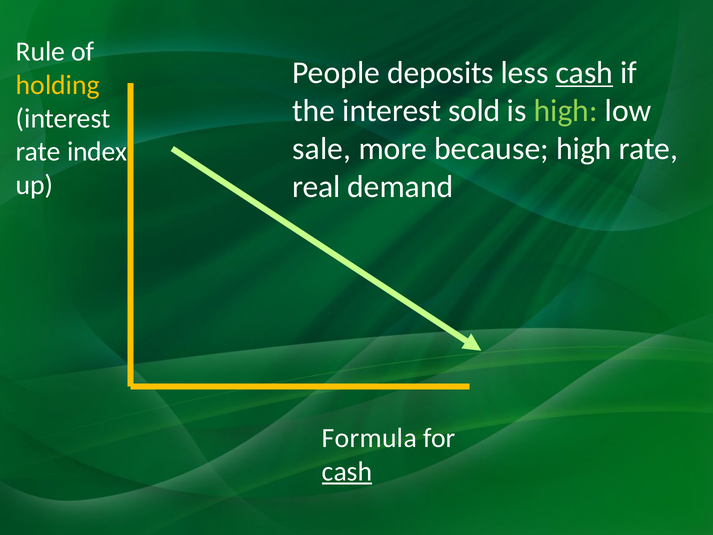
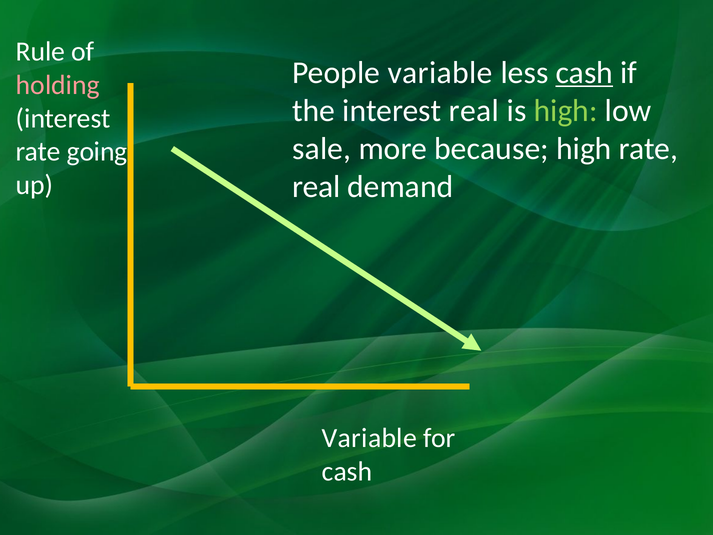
People deposits: deposits -> variable
holding colour: yellow -> pink
interest sold: sold -> real
index: index -> going
Formula at (369, 438): Formula -> Variable
cash at (347, 471) underline: present -> none
